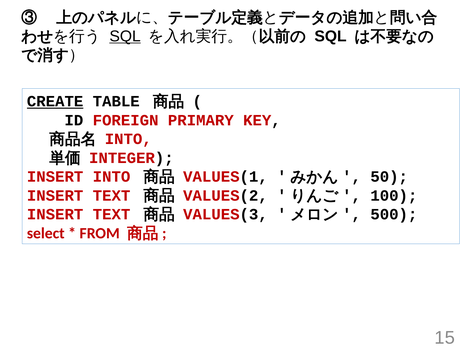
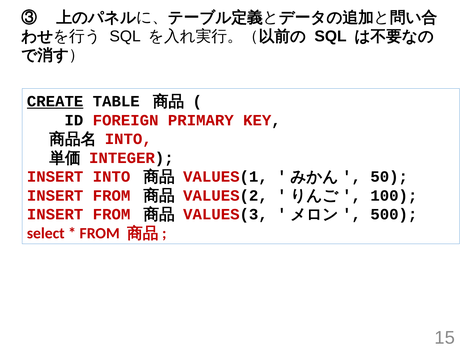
SQL at (125, 36) underline: present -> none
TEXT at (112, 195): TEXT -> FROM
TEXT at (112, 214): TEXT -> FROM
